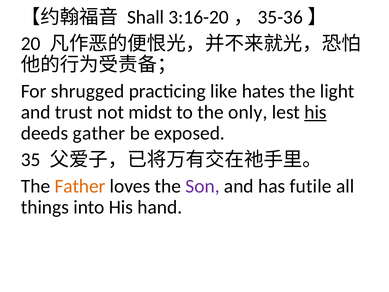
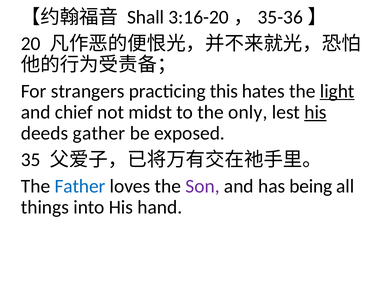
shrugged: shrugged -> strangers
like: like -> this
light underline: none -> present
trust: trust -> chief
Father colour: orange -> blue
futile: futile -> being
